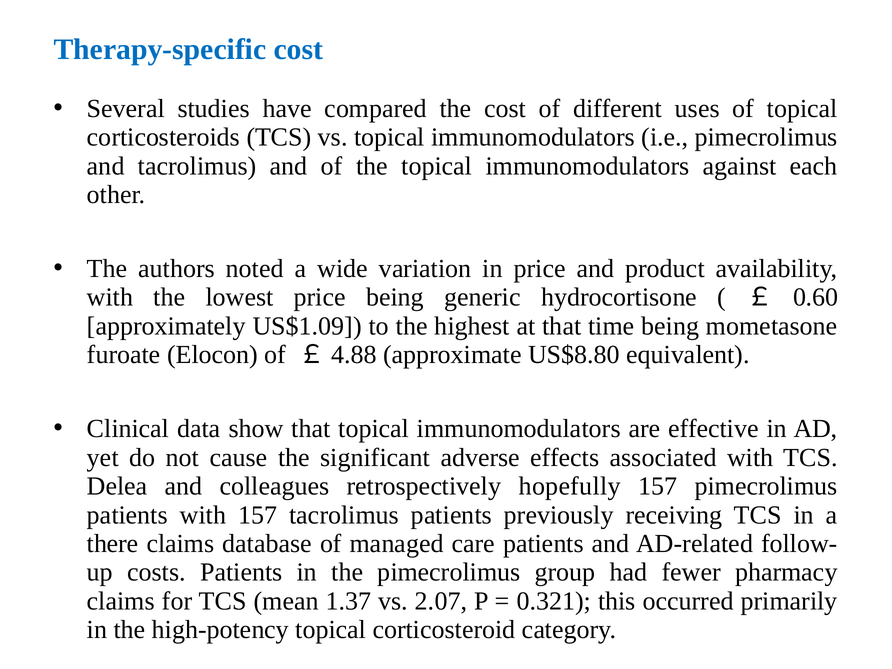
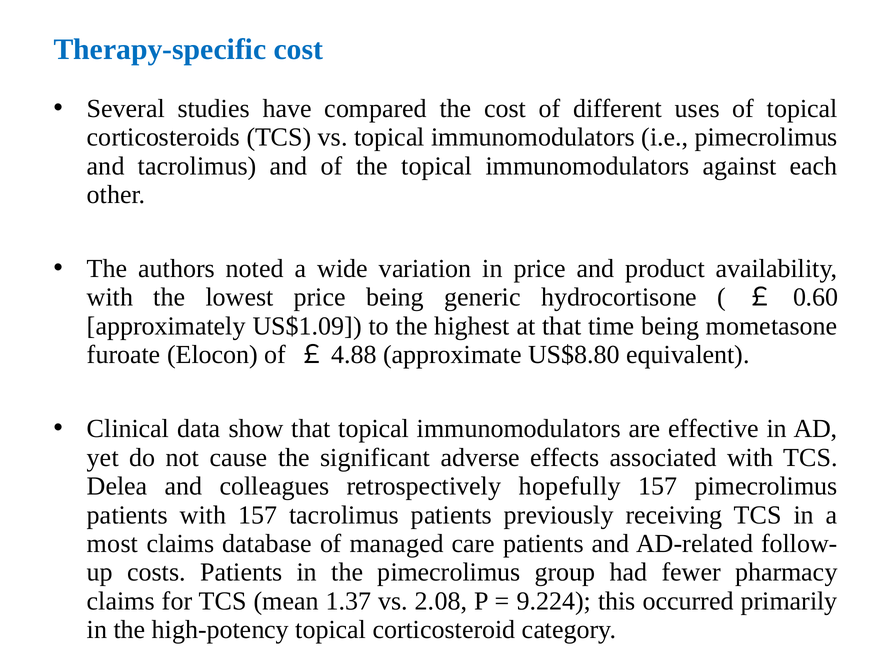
there: there -> most
2.07: 2.07 -> 2.08
0.321: 0.321 -> 9.224
